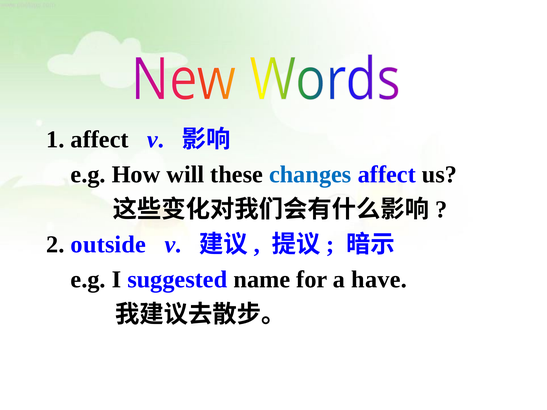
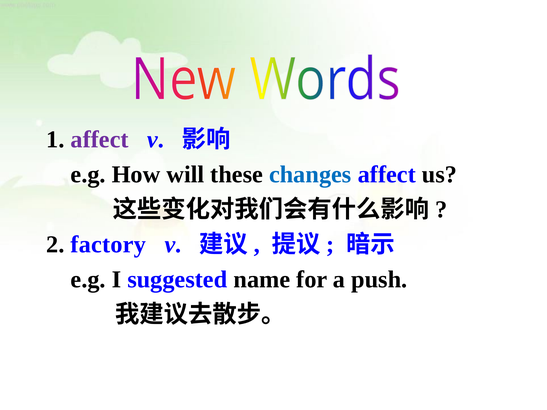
affect at (100, 139) colour: black -> purple
outside: outside -> factory
have: have -> push
